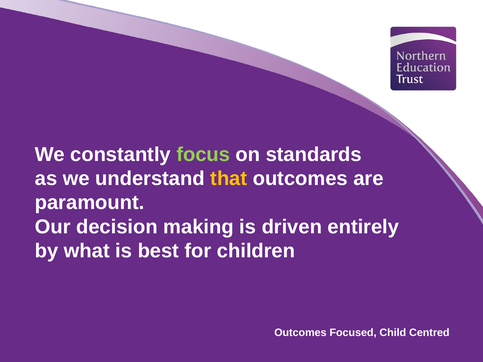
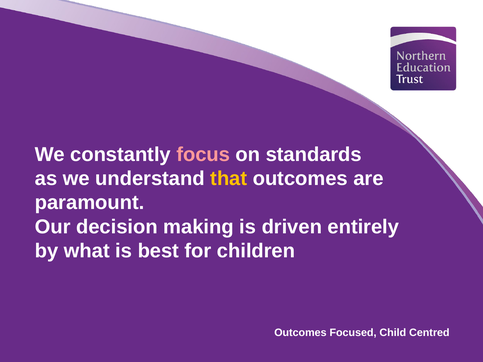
focus colour: light green -> pink
